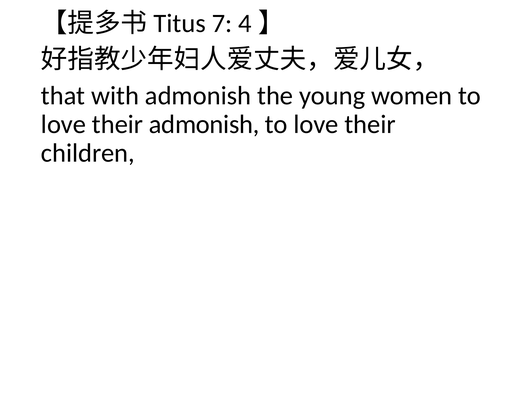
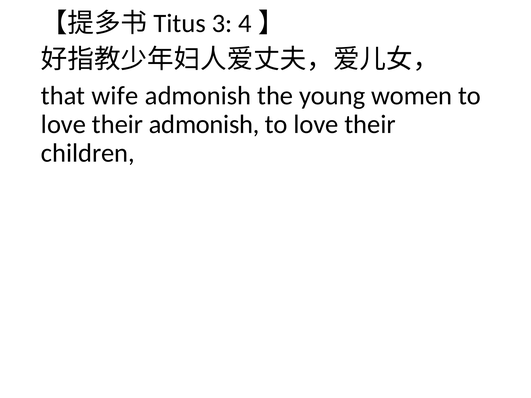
7: 7 -> 3
with: with -> wife
